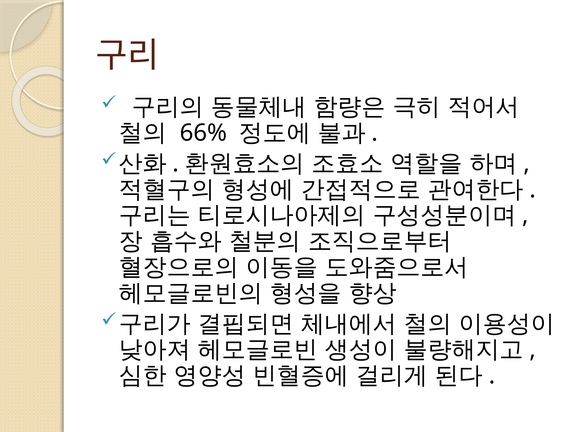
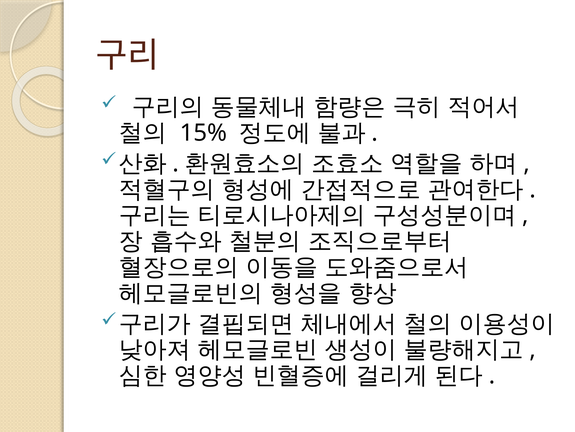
66%: 66% -> 15%
